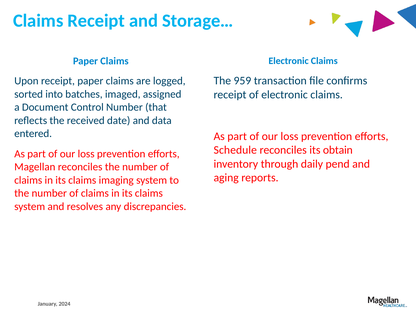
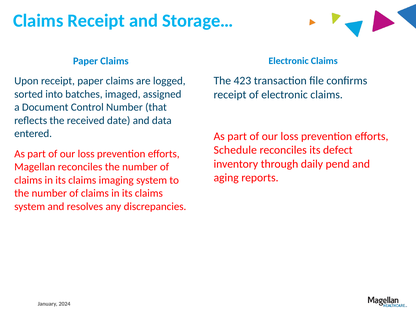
959: 959 -> 423
obtain: obtain -> defect
